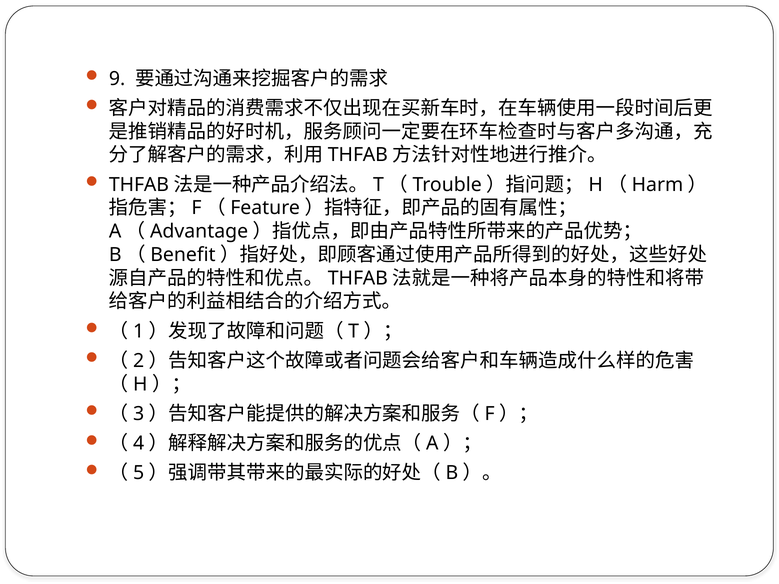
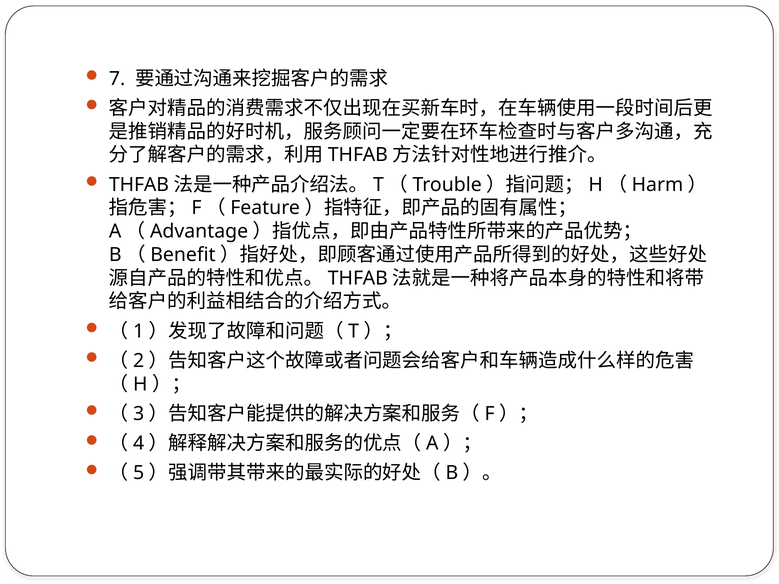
9: 9 -> 7
